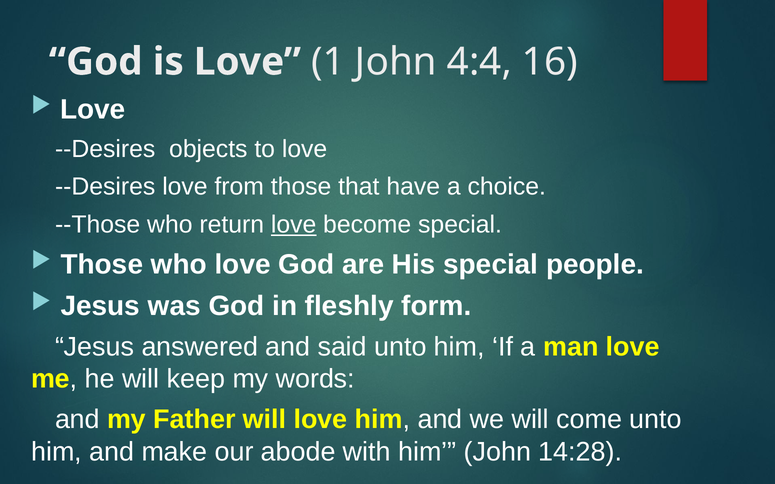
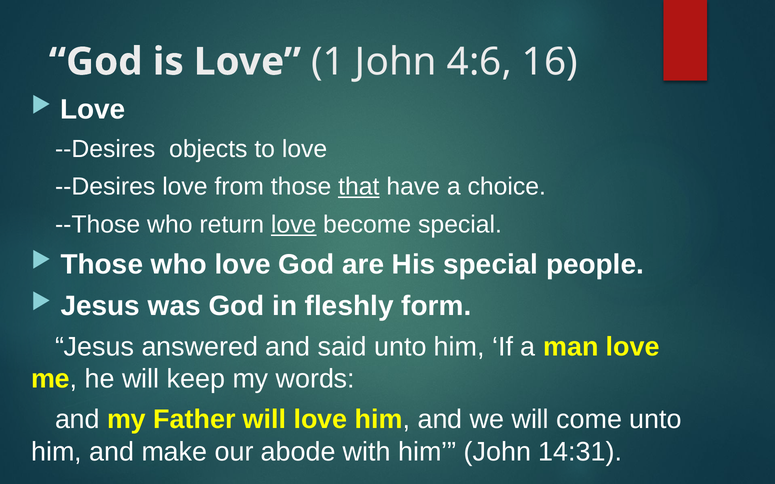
4:4: 4:4 -> 4:6
that underline: none -> present
14:28: 14:28 -> 14:31
